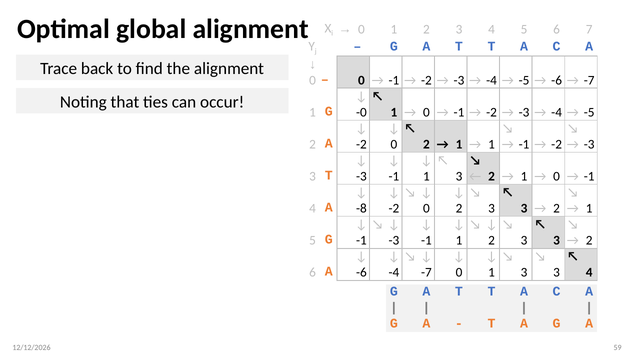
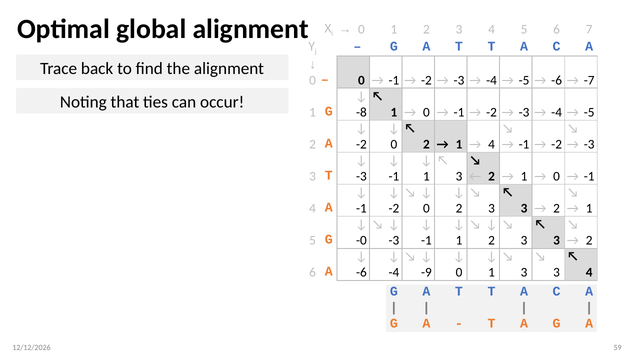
-0: -0 -> -8
1 at (492, 144): 1 -> 4
A -8: -8 -> -1
G -1: -1 -> -0
-4 -7: -7 -> -9
